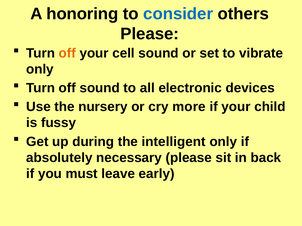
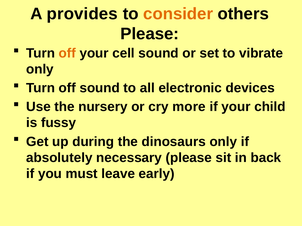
honoring: honoring -> provides
consider colour: blue -> orange
intelligent: intelligent -> dinosaurs
